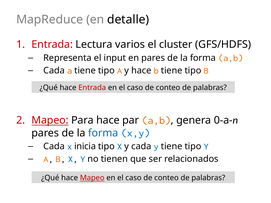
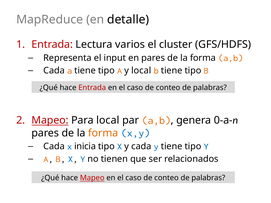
y hace: hace -> local
Para hace: hace -> local
forma at (103, 133) colour: blue -> orange
